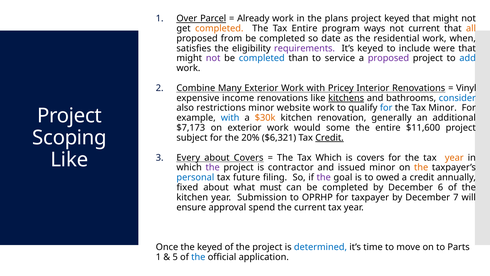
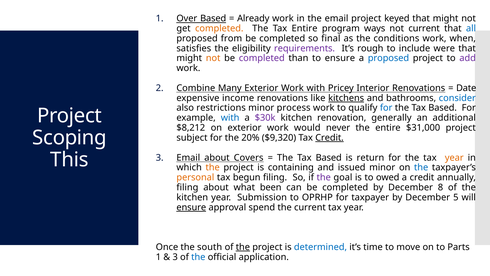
Over Parcel: Parcel -> Based
the plans: plans -> email
all colour: orange -> blue
date: date -> final
residential: residential -> conditions
It’s keyed: keyed -> rough
not at (213, 58) colour: purple -> orange
completed at (262, 58) colour: blue -> purple
to service: service -> ensure
proposed at (388, 58) colour: purple -> blue
add colour: blue -> purple
Vinyl: Vinyl -> Date
website: website -> process
Minor at (443, 108): Minor -> Based
$30k colour: orange -> purple
$7,173: $7,173 -> $8,212
some: some -> never
$11,600: $11,600 -> $31,000
$6,321: $6,321 -> $9,320
Like at (69, 160): Like -> This
Every at (188, 157): Every -> Email
Which at (329, 157): Which -> Based
is covers: covers -> return
the at (213, 167) colour: purple -> orange
contractor: contractor -> containing
the at (421, 167) colour: orange -> blue
personal colour: blue -> orange
future: future -> begun
fixed at (187, 187): fixed -> filing
must: must -> been
6: 6 -> 8
7: 7 -> 5
ensure at (191, 207) underline: none -> present
the keyed: keyed -> south
the at (243, 247) underline: none -> present
5 at (175, 257): 5 -> 3
